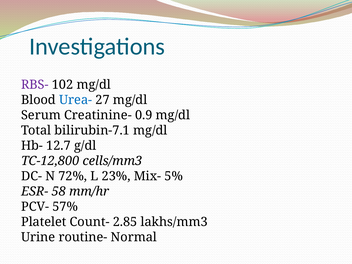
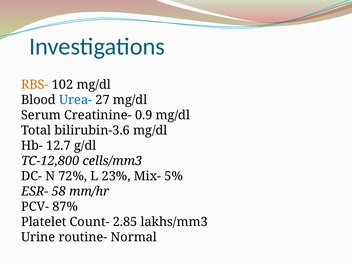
RBS- colour: purple -> orange
bilirubin-7.1: bilirubin-7.1 -> bilirubin-3.6
57%: 57% -> 87%
